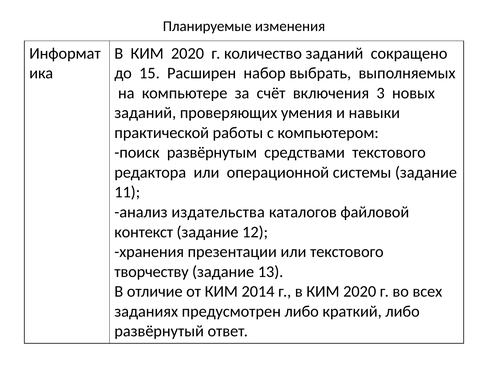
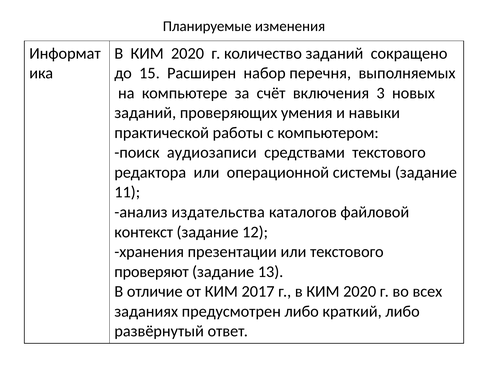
выбрать: выбрать -> перечня
развёрнутым: развёрнутым -> аудиозаписи
творчеству: творчеству -> проверяют
2014: 2014 -> 2017
